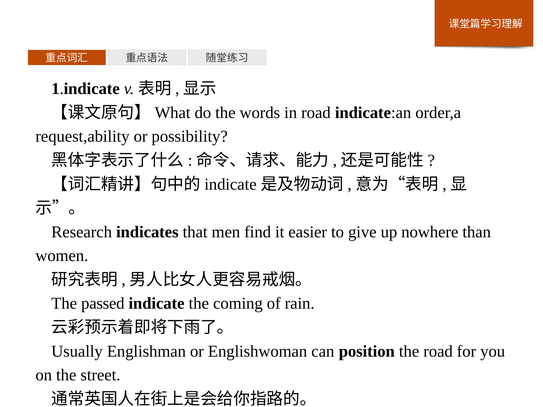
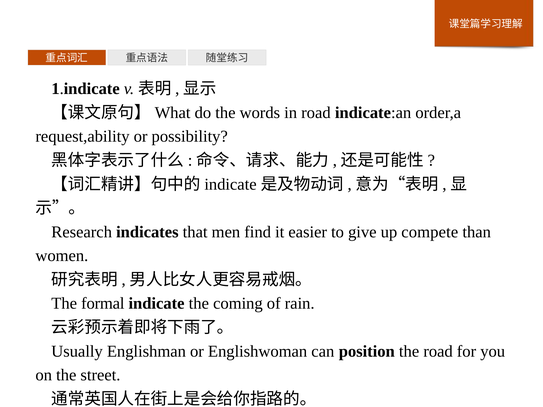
nowhere: nowhere -> compete
passed: passed -> formal
